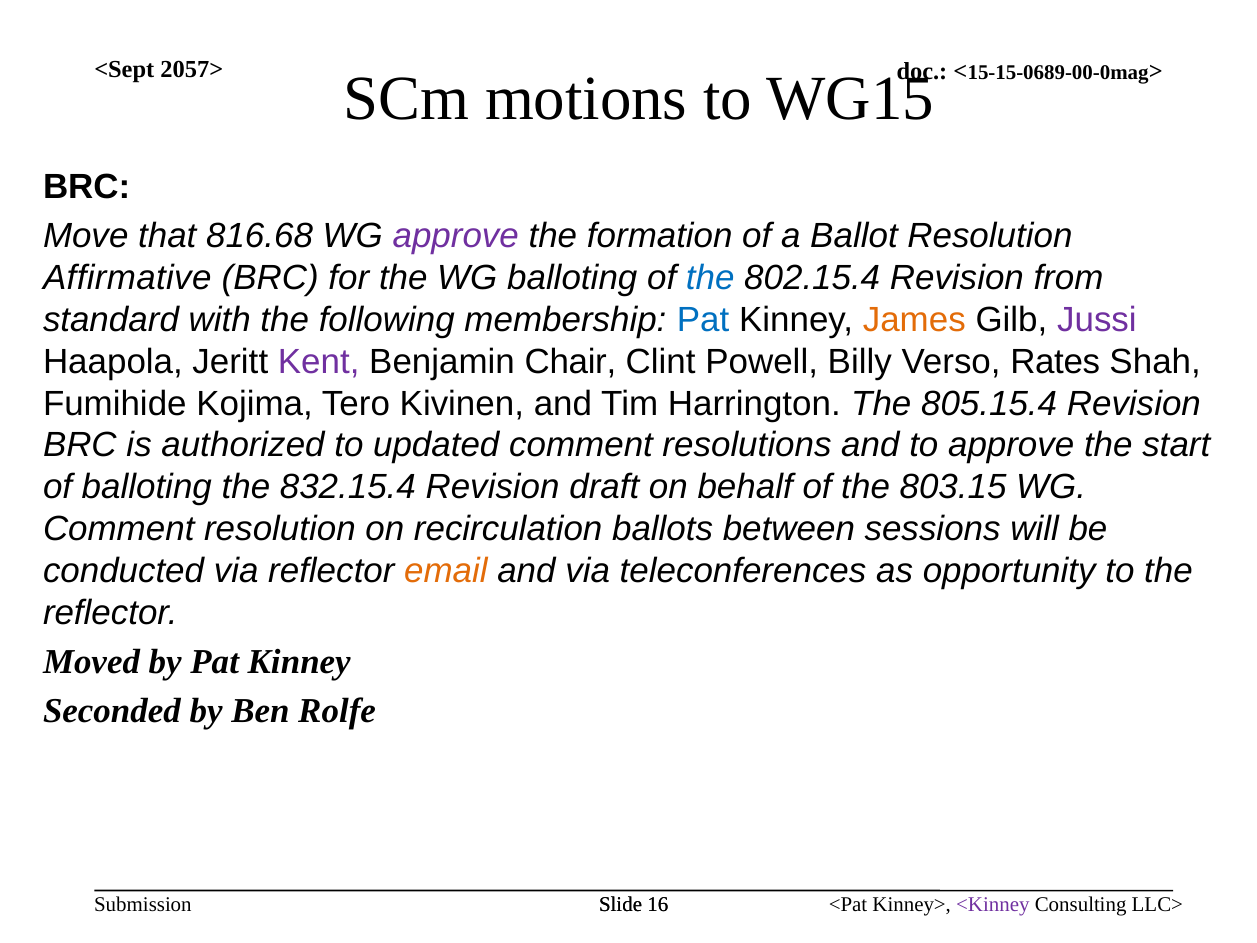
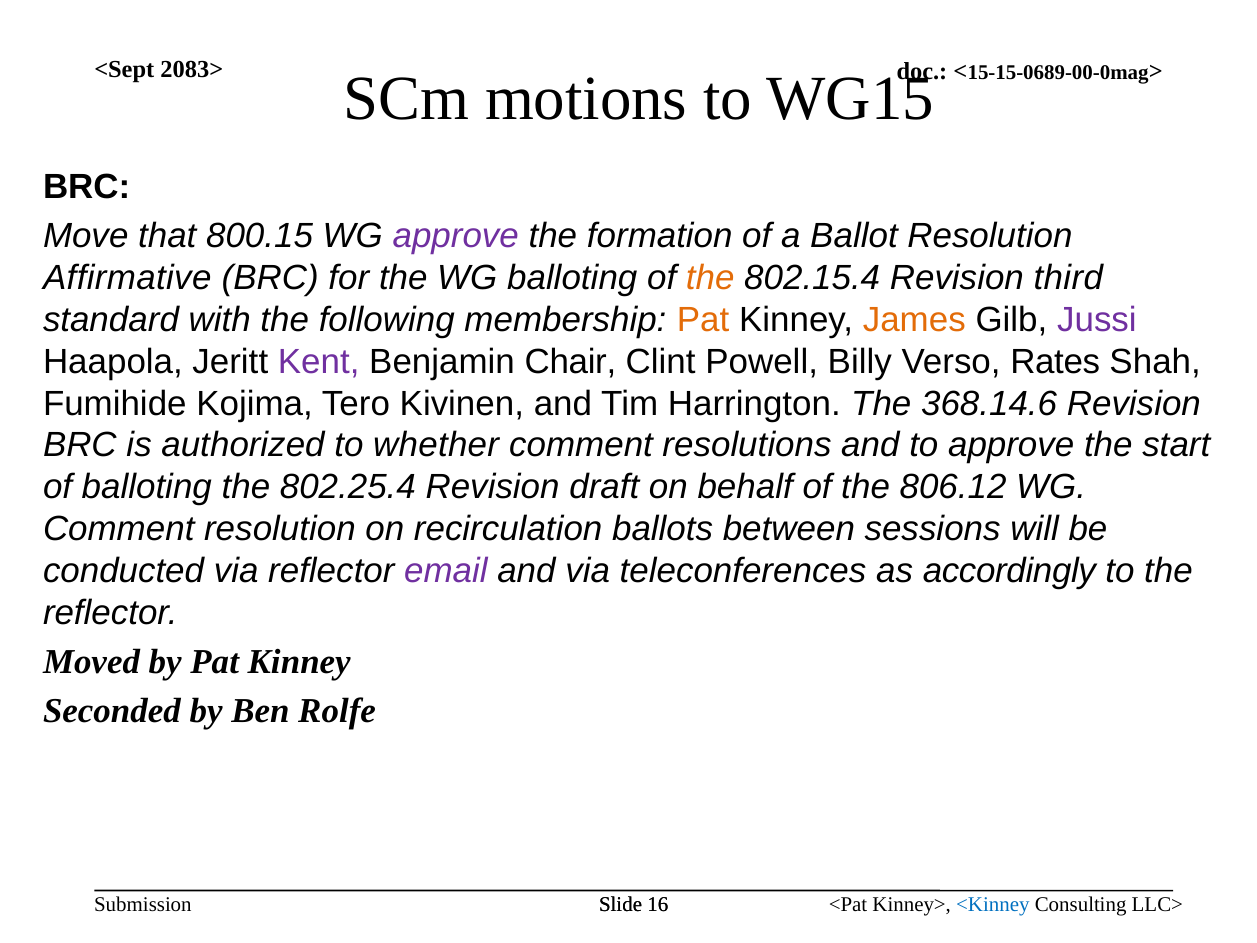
2057>: 2057> -> 2083>
816.68: 816.68 -> 800.15
the at (710, 278) colour: blue -> orange
from: from -> third
Pat at (703, 320) colour: blue -> orange
805.15.4: 805.15.4 -> 368.14.6
updated: updated -> whether
832.15.4: 832.15.4 -> 802.25.4
803.15: 803.15 -> 806.12
email colour: orange -> purple
opportunity: opportunity -> accordingly
<Kinney colour: purple -> blue
